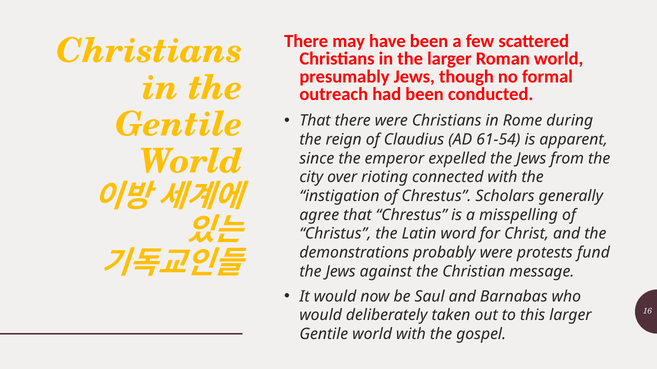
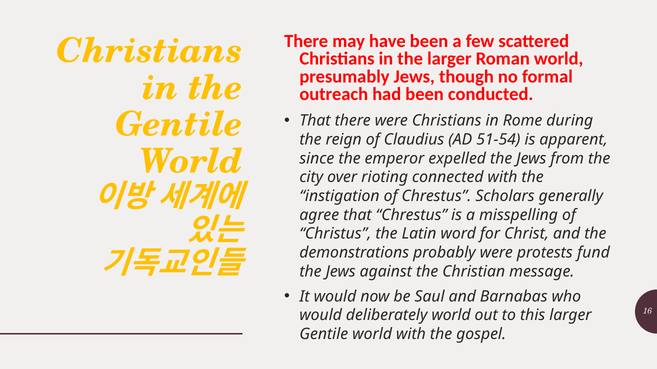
61-54: 61-54 -> 51-54
deliberately taken: taken -> world
